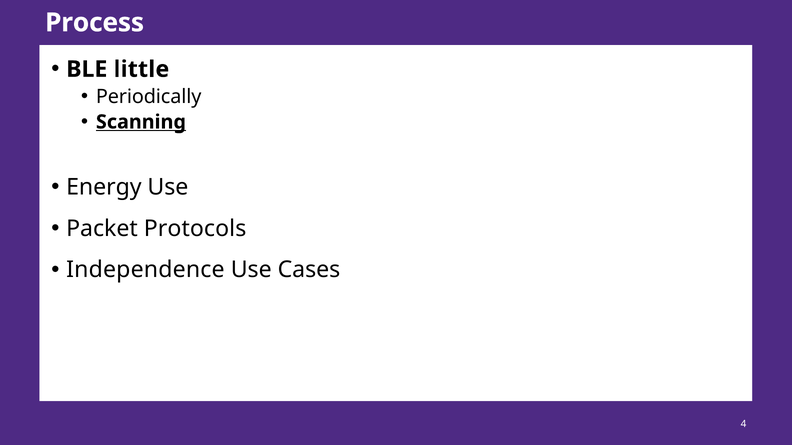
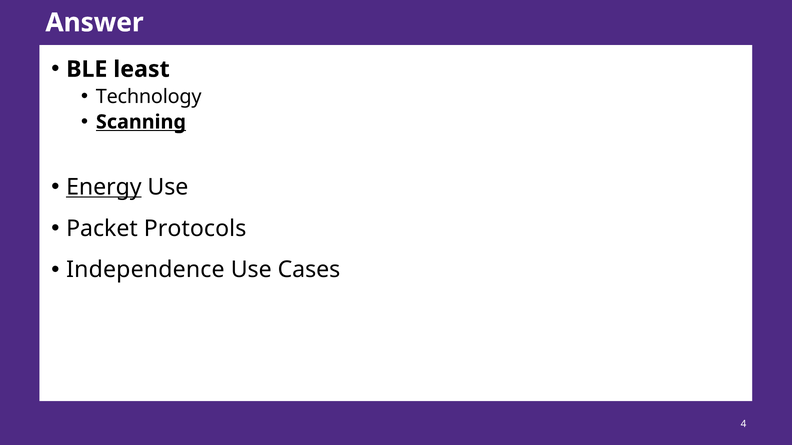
Process: Process -> Answer
little: little -> least
Periodically: Periodically -> Technology
Energy underline: none -> present
